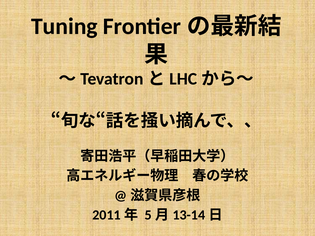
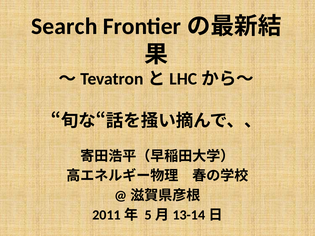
Tuning: Tuning -> Search
